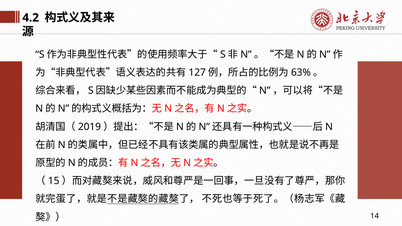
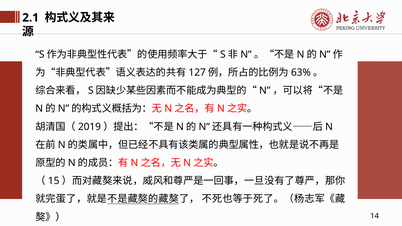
4.2: 4.2 -> 2.1
